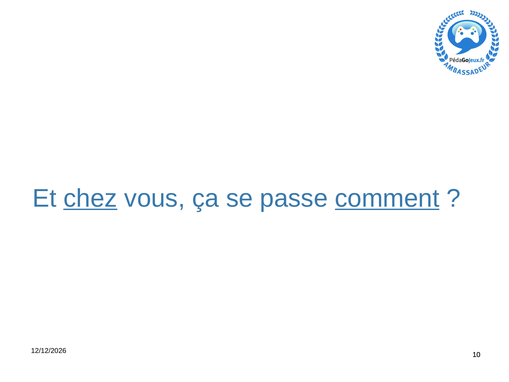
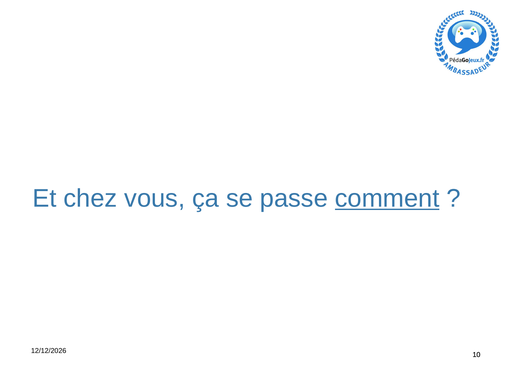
chez underline: present -> none
